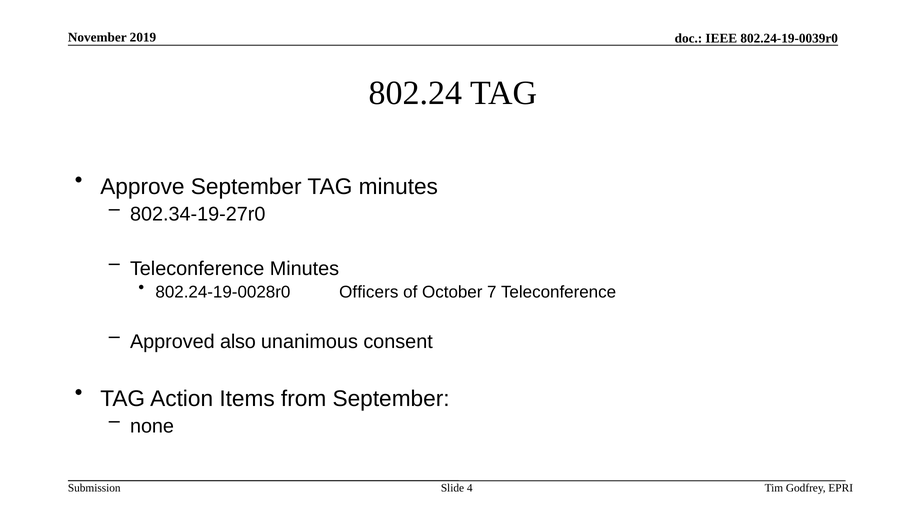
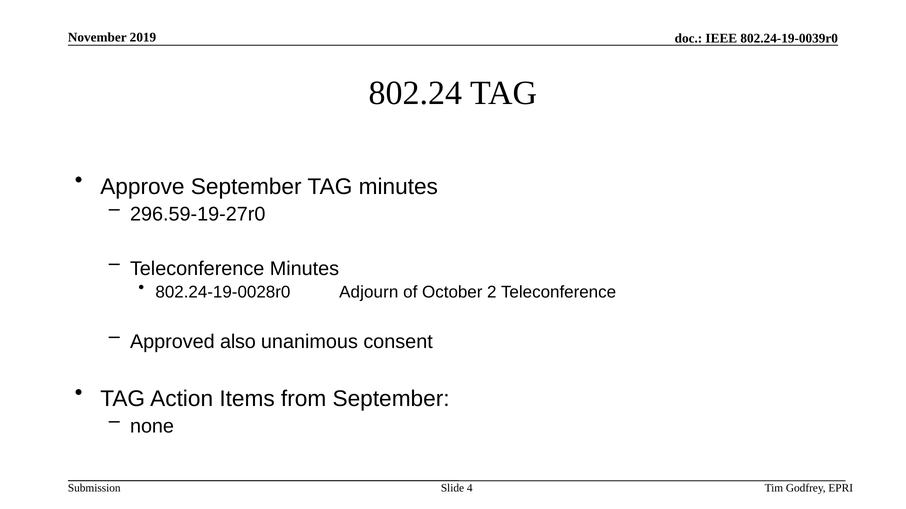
802.34-19-27r0: 802.34-19-27r0 -> 296.59-19-27r0
Officers: Officers -> Adjourn
7: 7 -> 2
